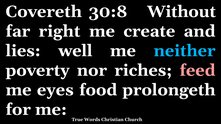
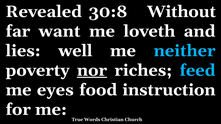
Covereth: Covereth -> Revealed
right: right -> want
create: create -> loveth
nor underline: none -> present
feed colour: pink -> light blue
prolongeth: prolongeth -> instruction
